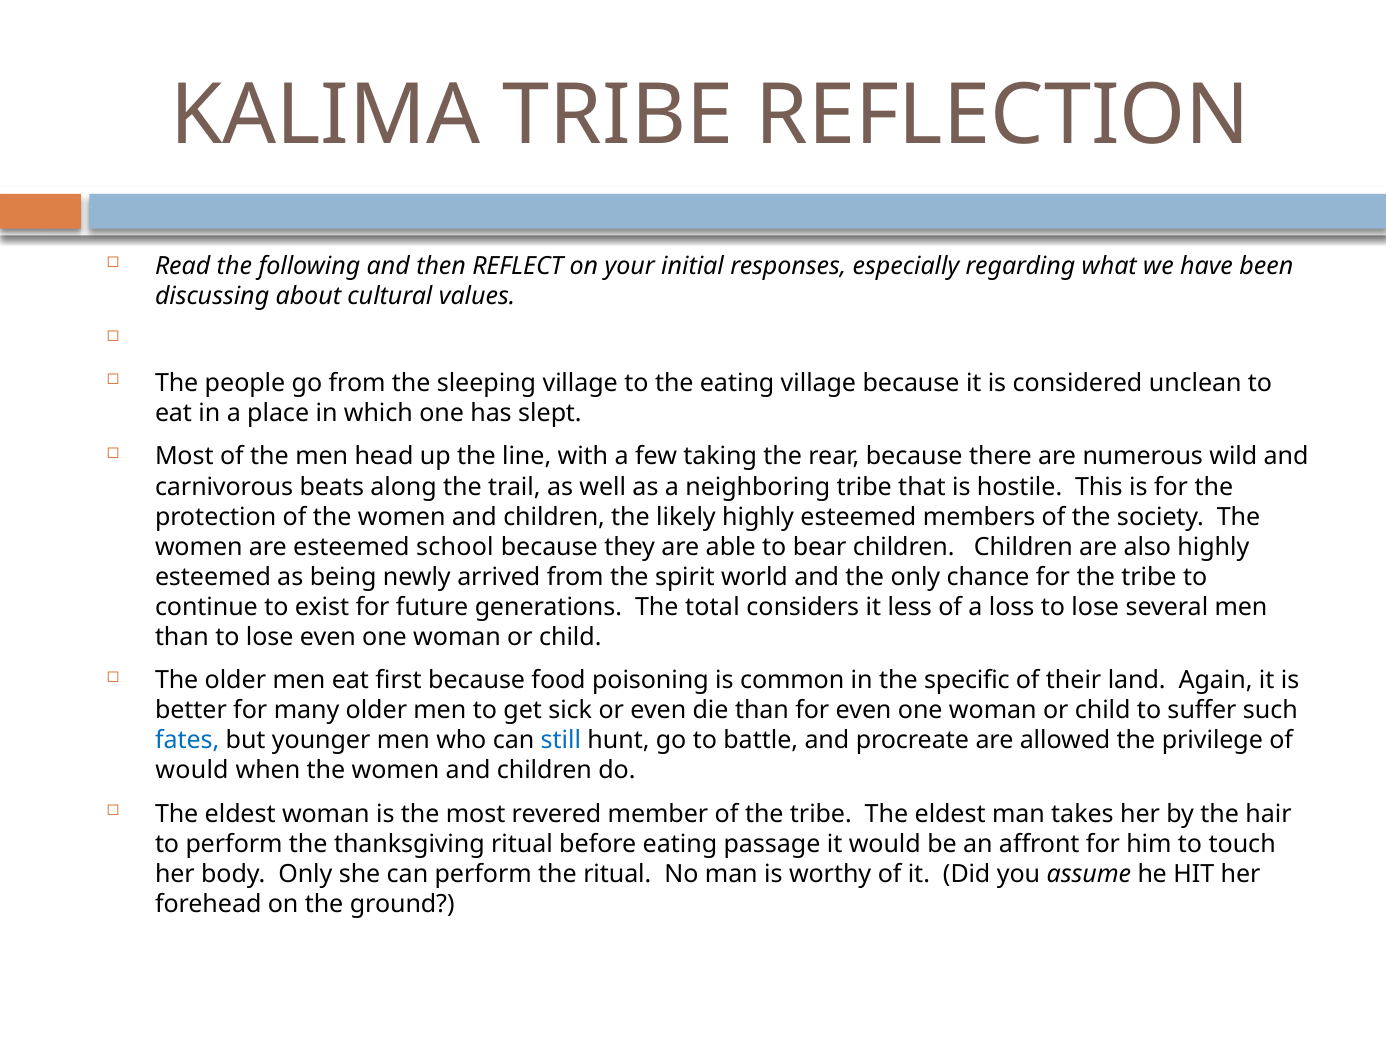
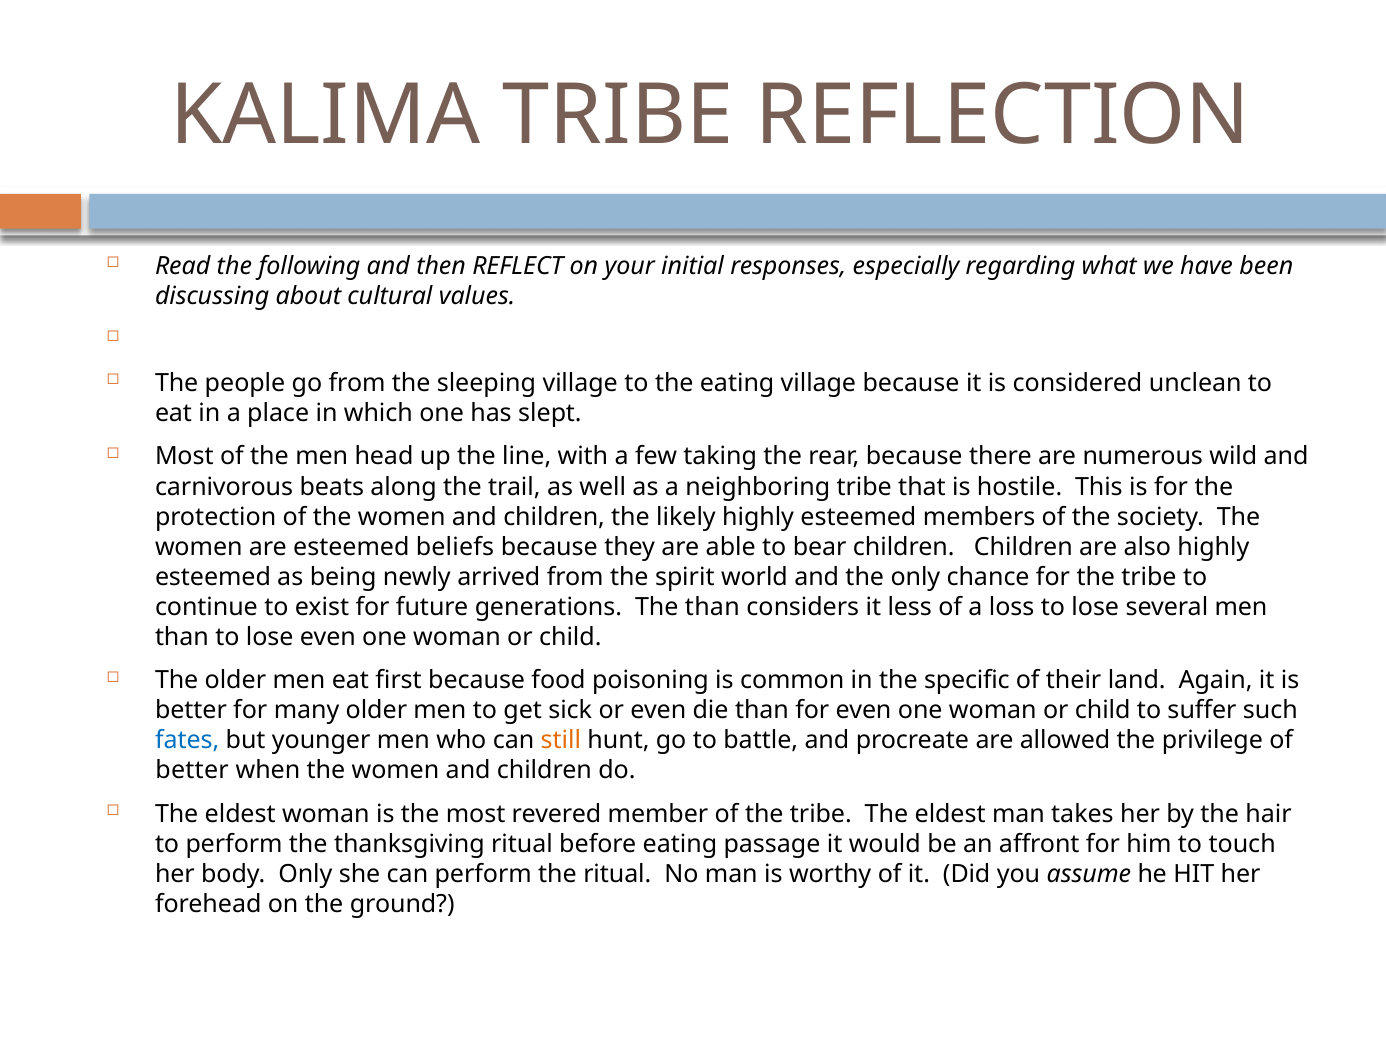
school: school -> beliefs
The total: total -> than
still colour: blue -> orange
would at (192, 771): would -> better
